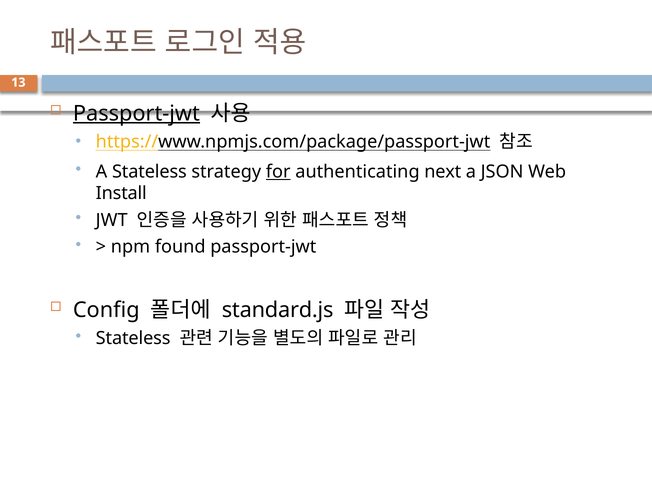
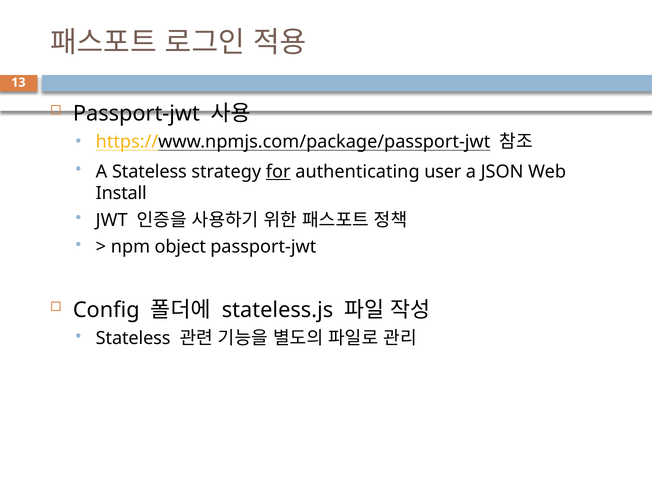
Passport-jwt at (136, 113) underline: present -> none
next: next -> user
found: found -> object
standard.js: standard.js -> stateless.js
